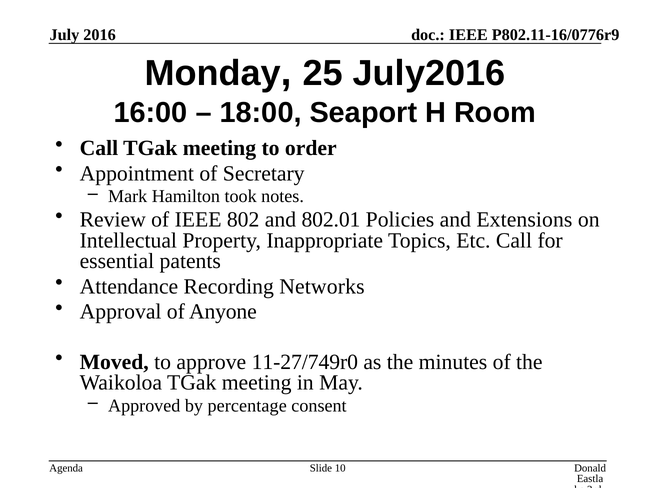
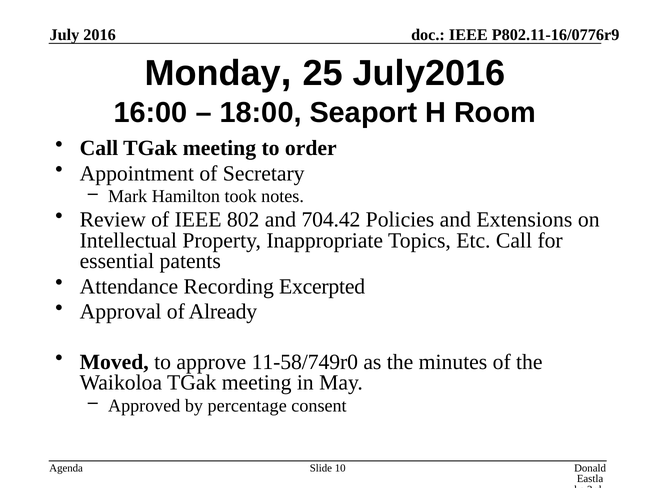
802.01: 802.01 -> 704.42
Networks: Networks -> Excerpted
Anyone: Anyone -> Already
11-27/749r0: 11-27/749r0 -> 11-58/749r0
